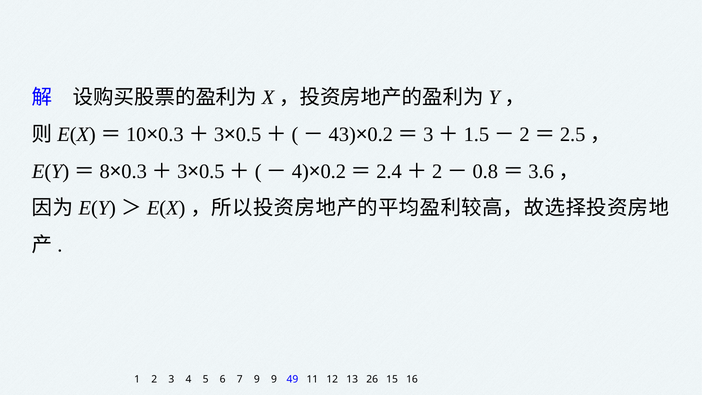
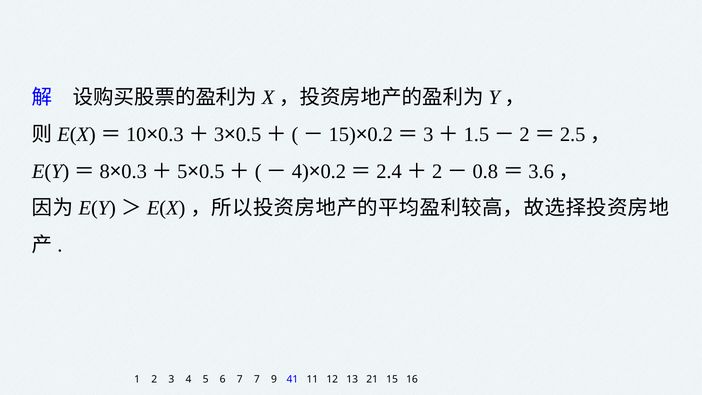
43 at (342, 134): 43 -> 15
3 at (182, 171): 3 -> 5
7 9: 9 -> 7
49: 49 -> 41
26: 26 -> 21
